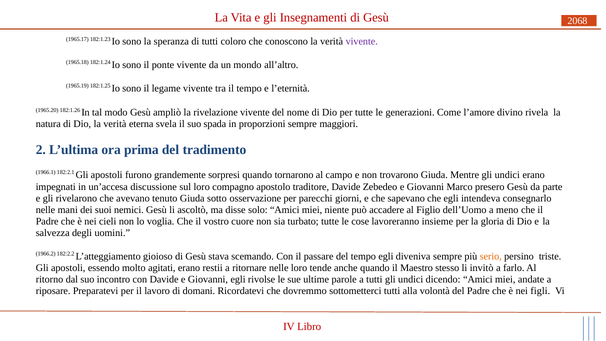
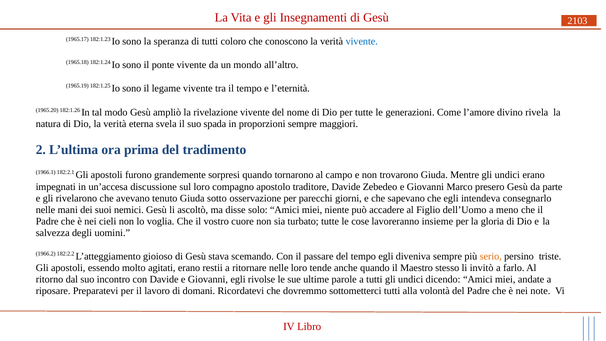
2068: 2068 -> 2103
vivente at (362, 42) colour: purple -> blue
figli: figli -> note
